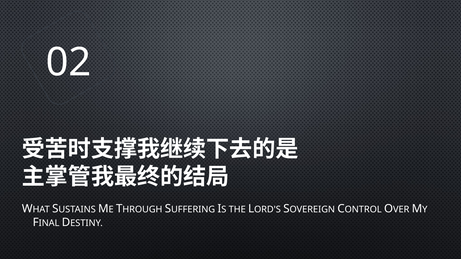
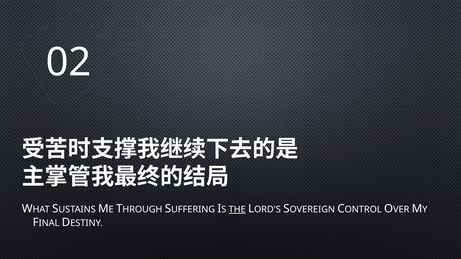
THE underline: none -> present
